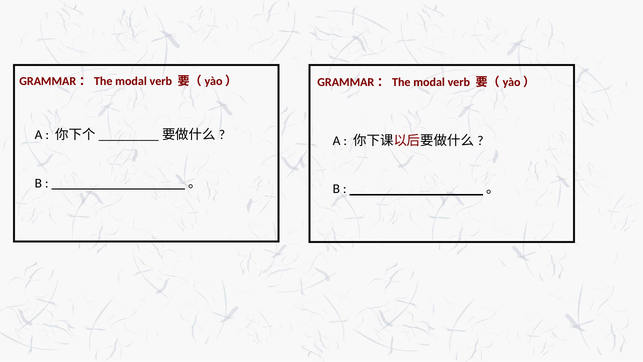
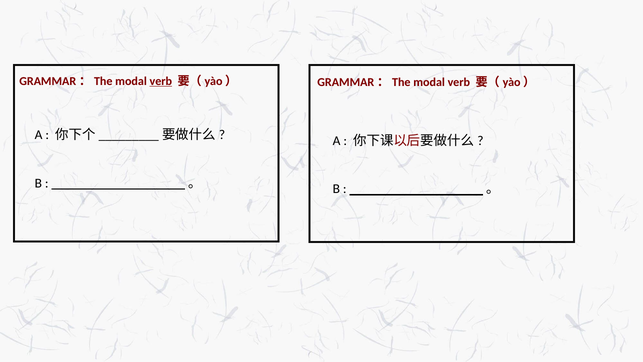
verb at (161, 81) underline: none -> present
